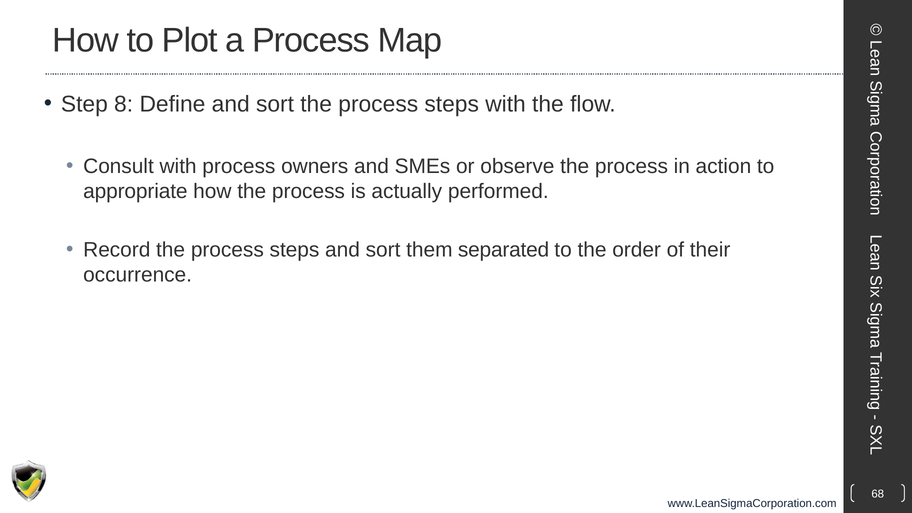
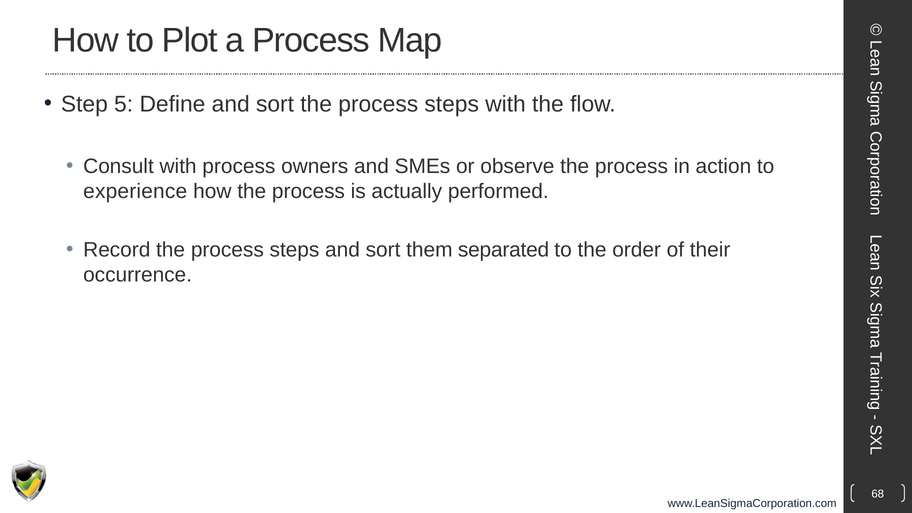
8: 8 -> 5
appropriate: appropriate -> experience
